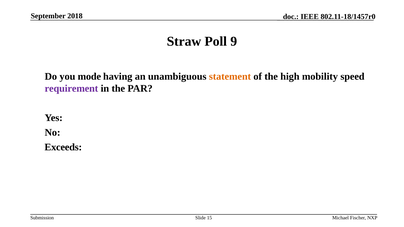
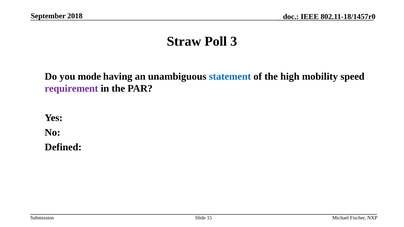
9: 9 -> 3
statement colour: orange -> blue
Exceeds: Exceeds -> Defined
